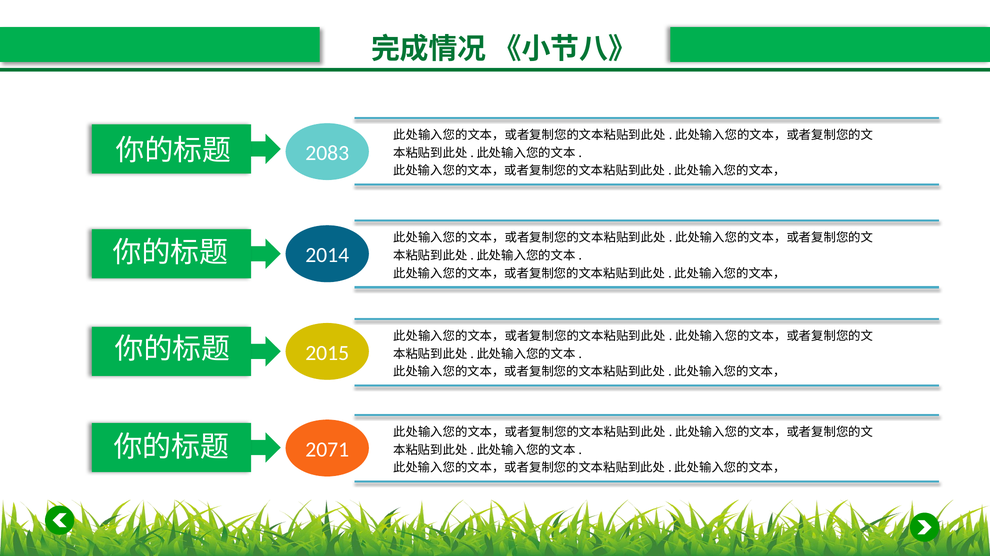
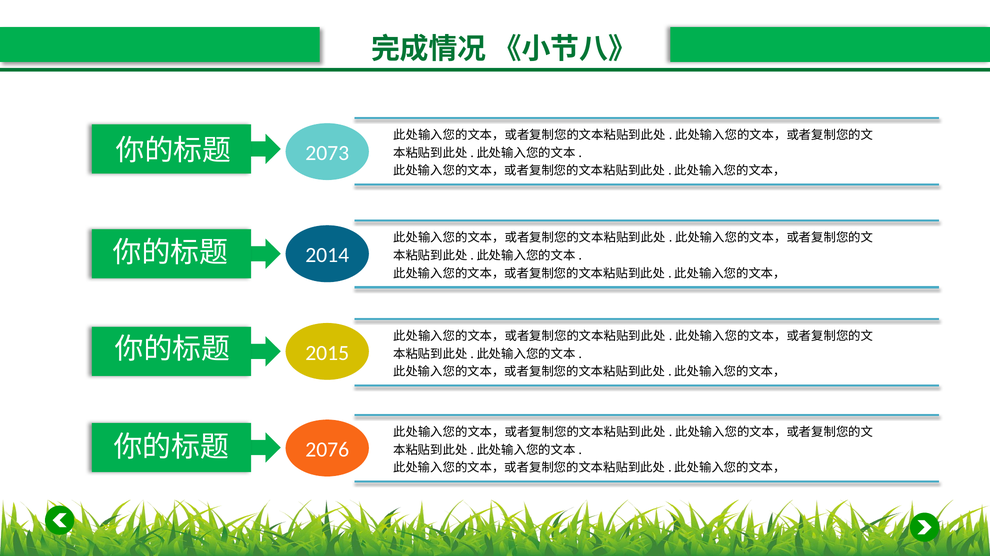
2083: 2083 -> 2073
2071: 2071 -> 2076
